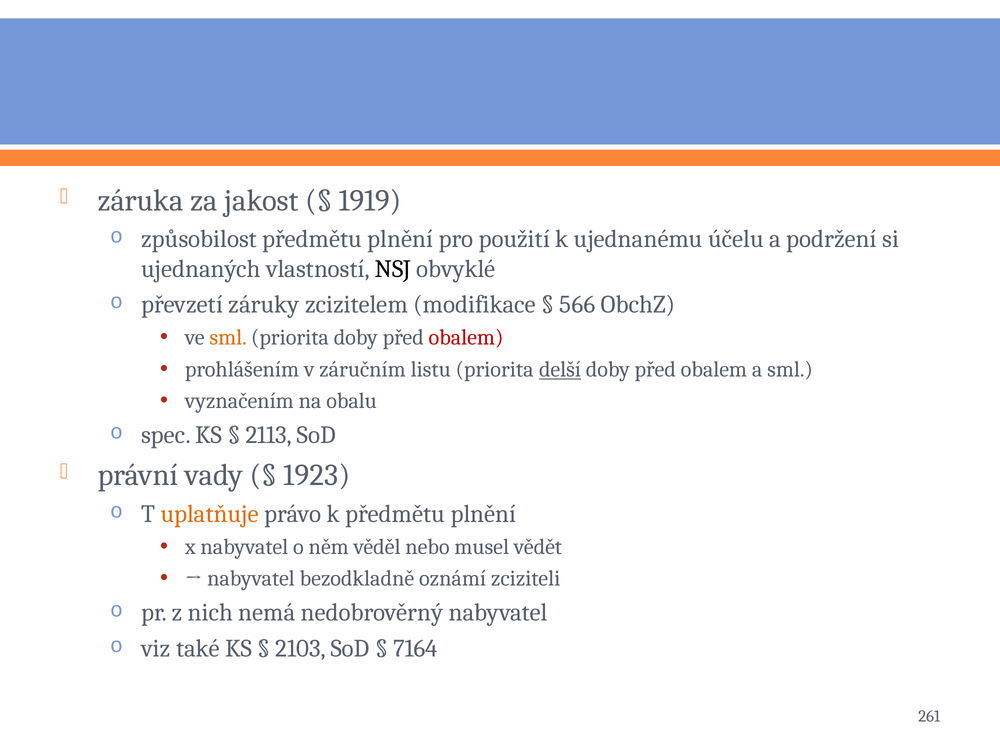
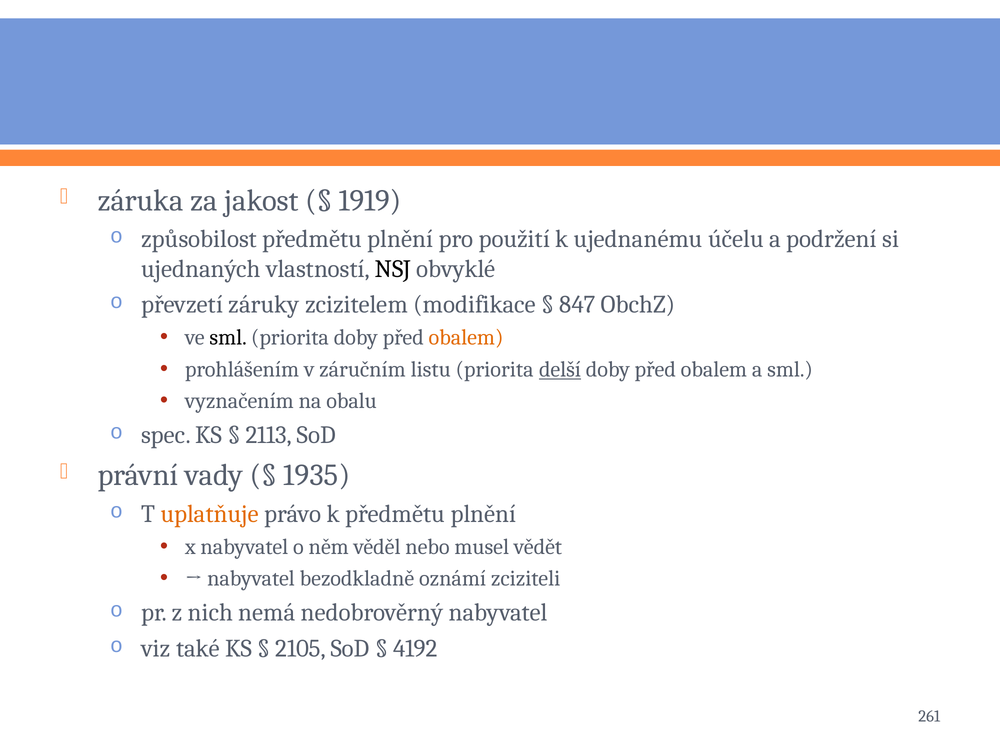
566: 566 -> 847
sml at (228, 338) colour: orange -> black
obalem at (466, 338) colour: red -> orange
1923: 1923 -> 1935
2103: 2103 -> 2105
7164: 7164 -> 4192
